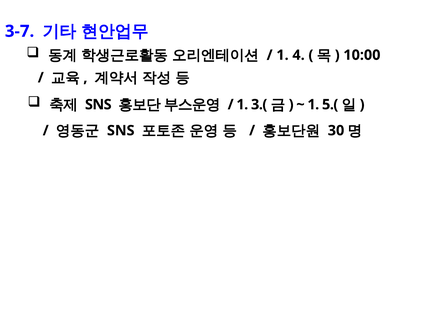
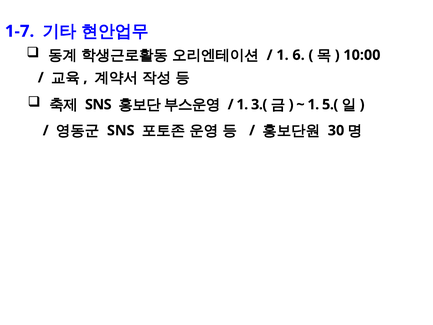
3-7: 3-7 -> 1-7
4: 4 -> 6
